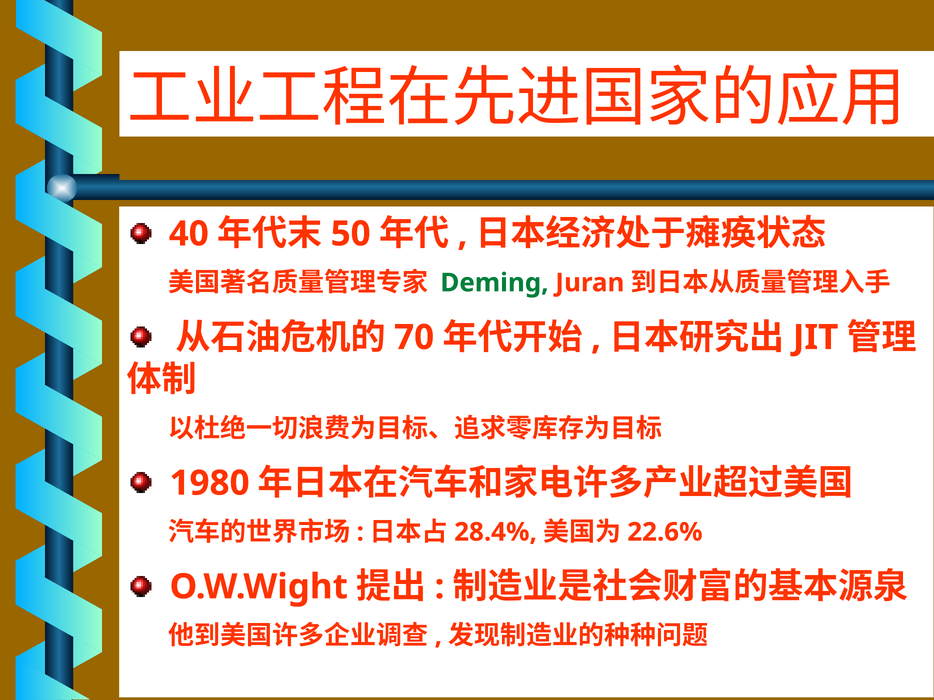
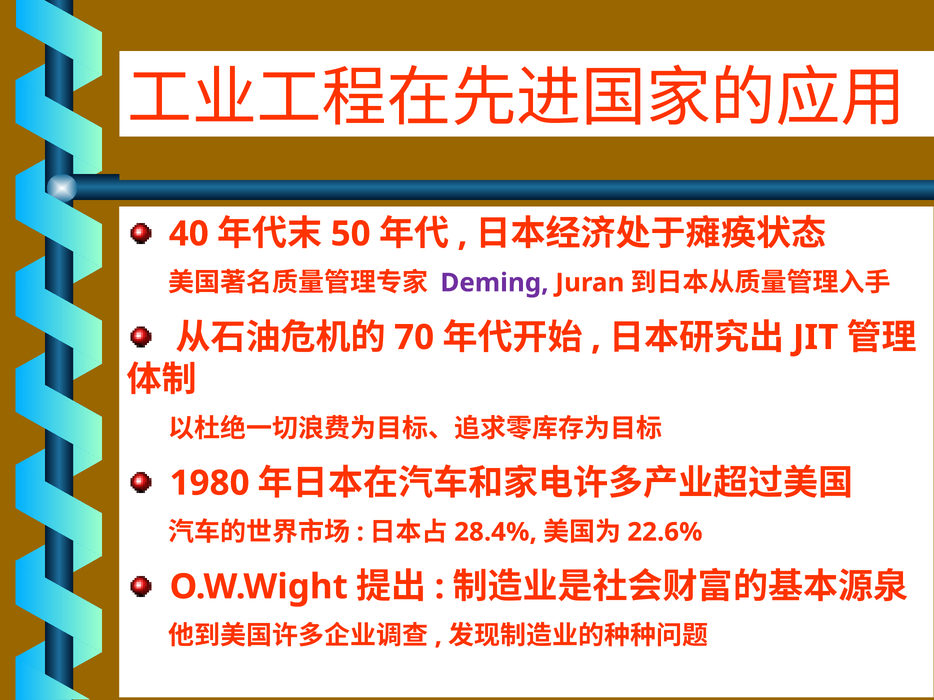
Deming colour: green -> purple
